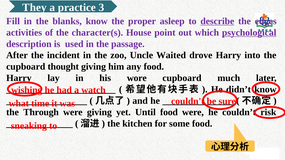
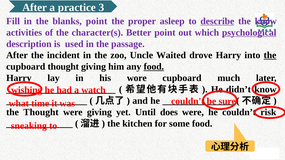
They at (34, 7): They -> After
blanks know: know -> point
the edges: edges -> know
House: House -> Better
the at (270, 55) underline: none -> present
food at (154, 67) underline: none -> present
the Through: Through -> Thought
Until food: food -> does
